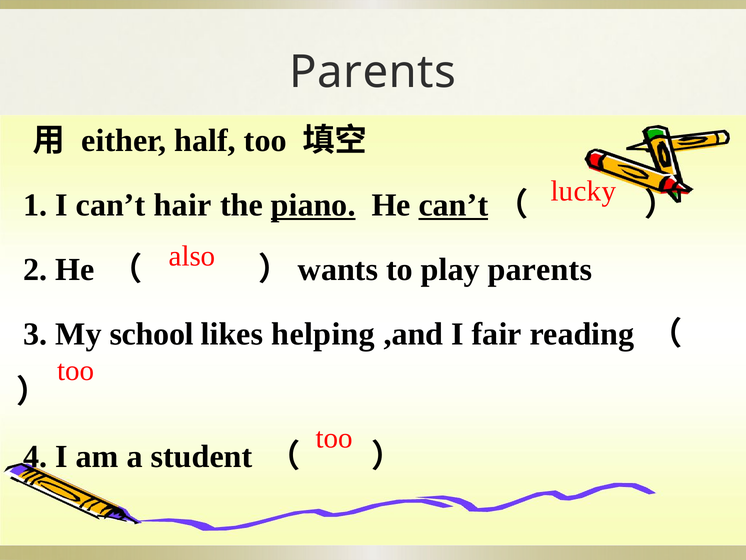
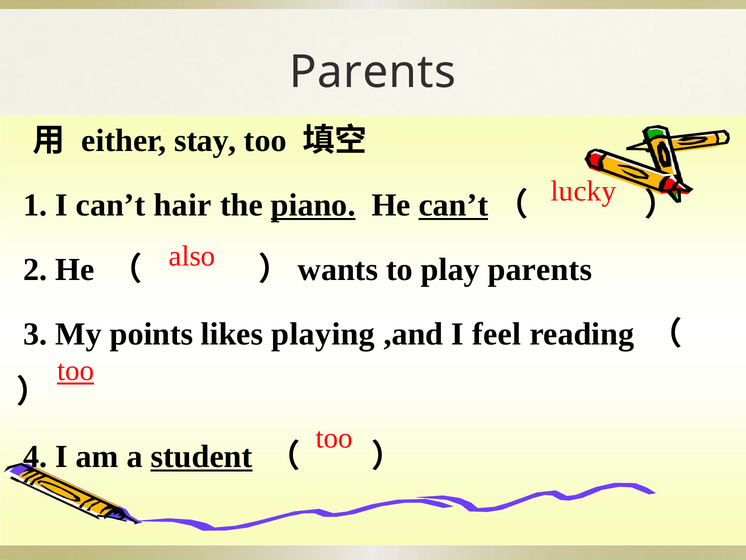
half: half -> stay
school: school -> points
helping: helping -> playing
fair: fair -> feel
too at (76, 371) underline: none -> present
student underline: none -> present
